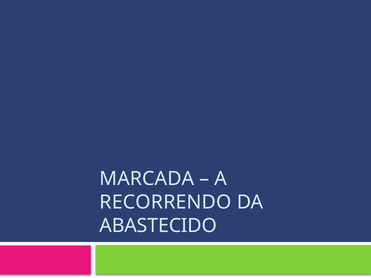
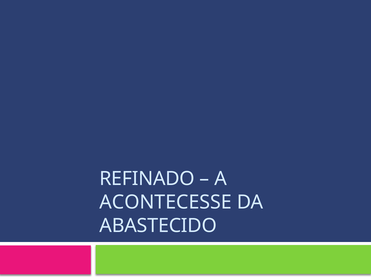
MARCADA: MARCADA -> REFINADO
RECORRENDO: RECORRENDO -> ACONTECESSE
